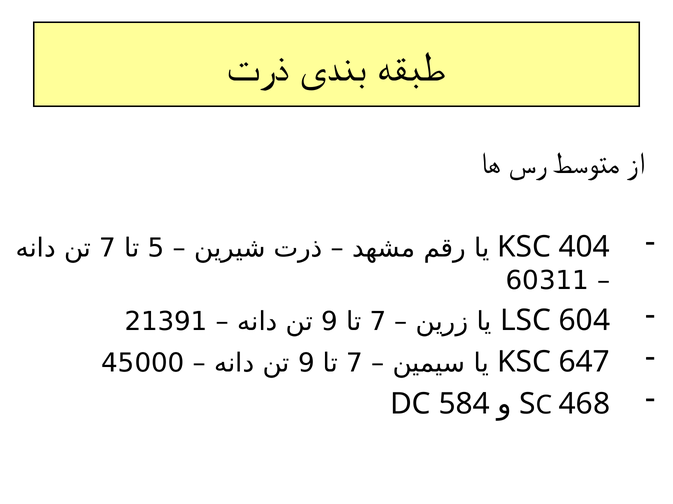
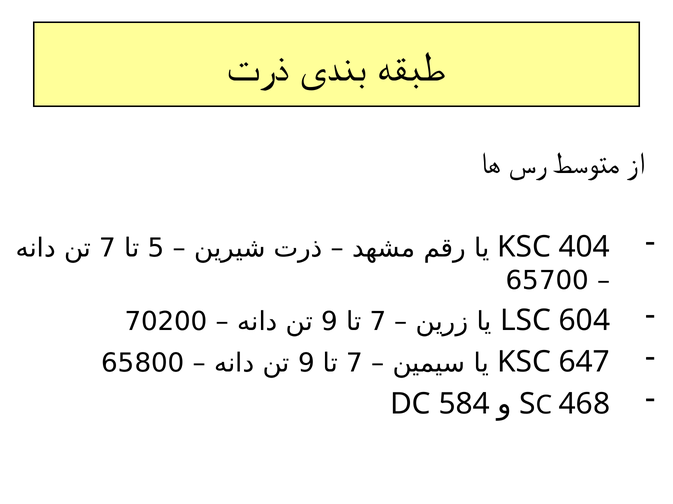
60311: 60311 -> 65700
21391: 21391 -> 70200
45000: 45000 -> 65800
